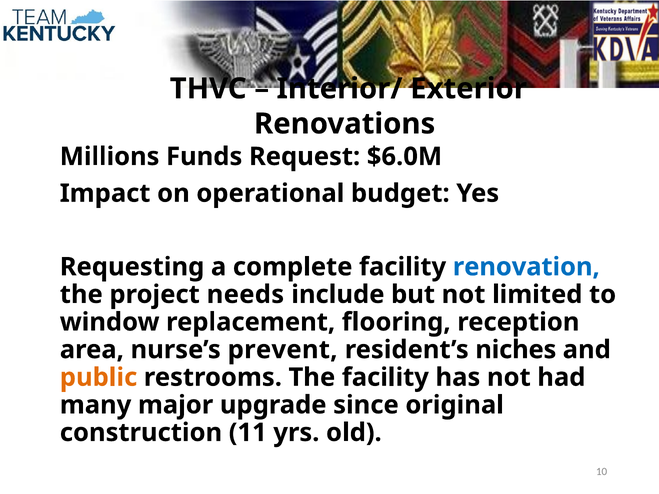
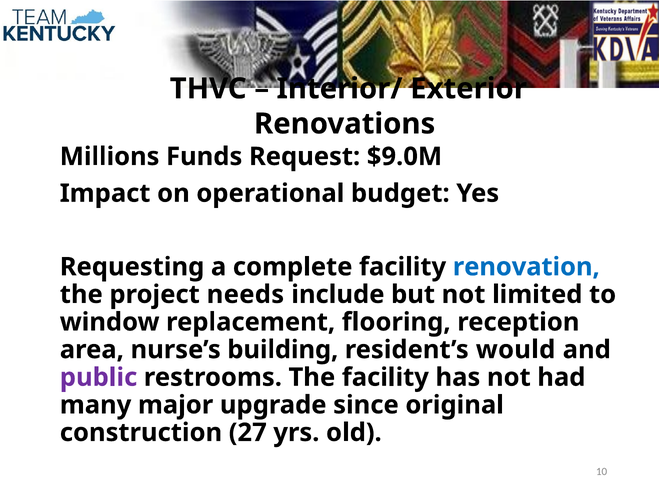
$6.0M: $6.0M -> $9.0M
prevent: prevent -> building
niches: niches -> would
public colour: orange -> purple
11: 11 -> 27
